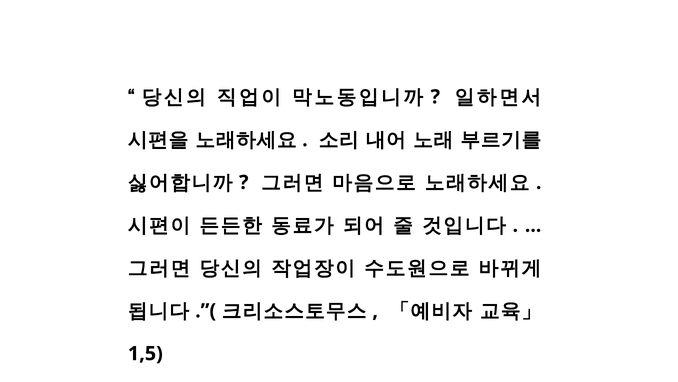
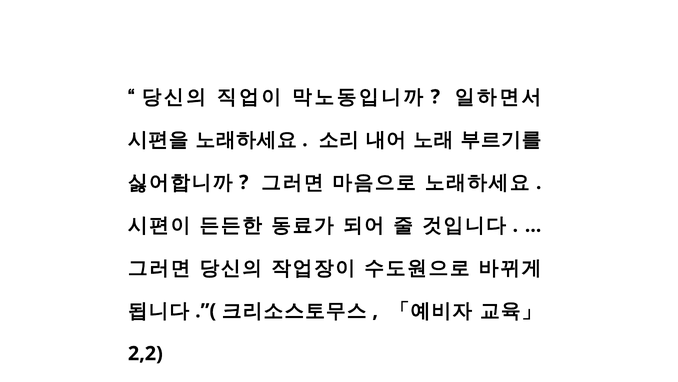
1,5: 1,5 -> 2,2
